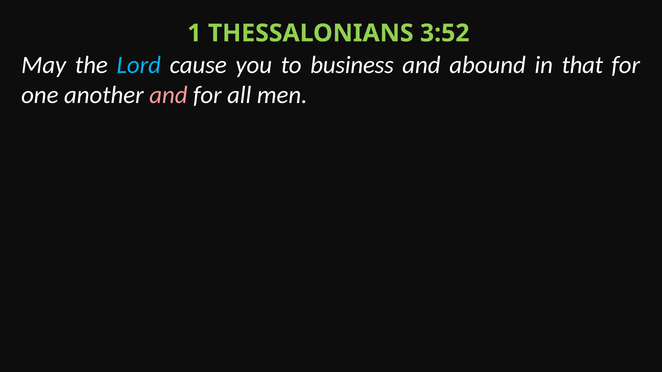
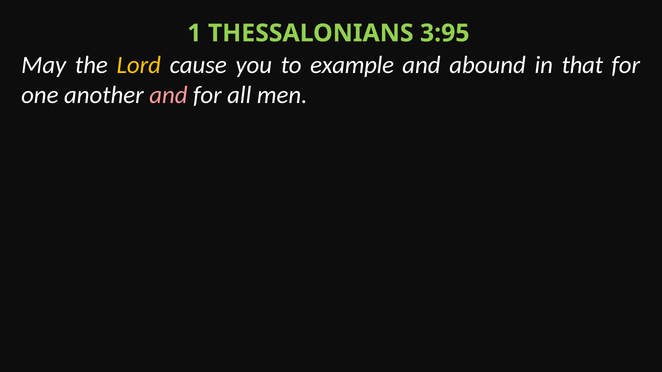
3:52: 3:52 -> 3:95
Lord colour: light blue -> yellow
business: business -> example
